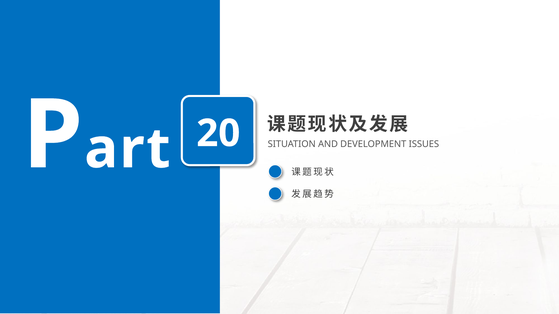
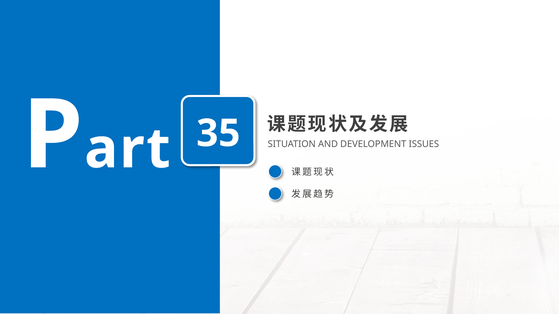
20: 20 -> 35
